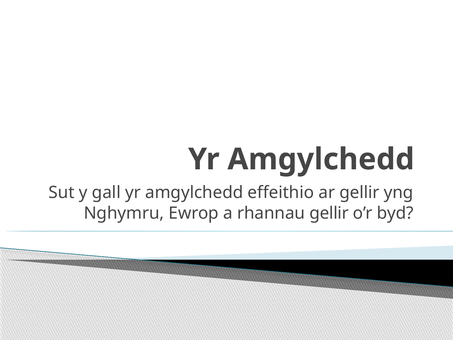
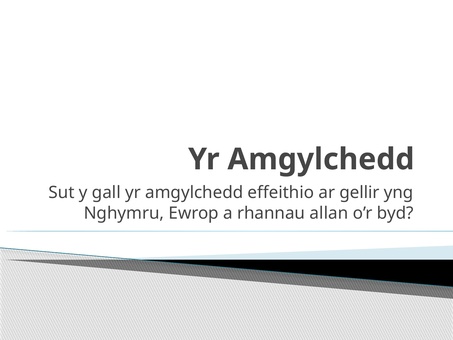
rhannau gellir: gellir -> allan
